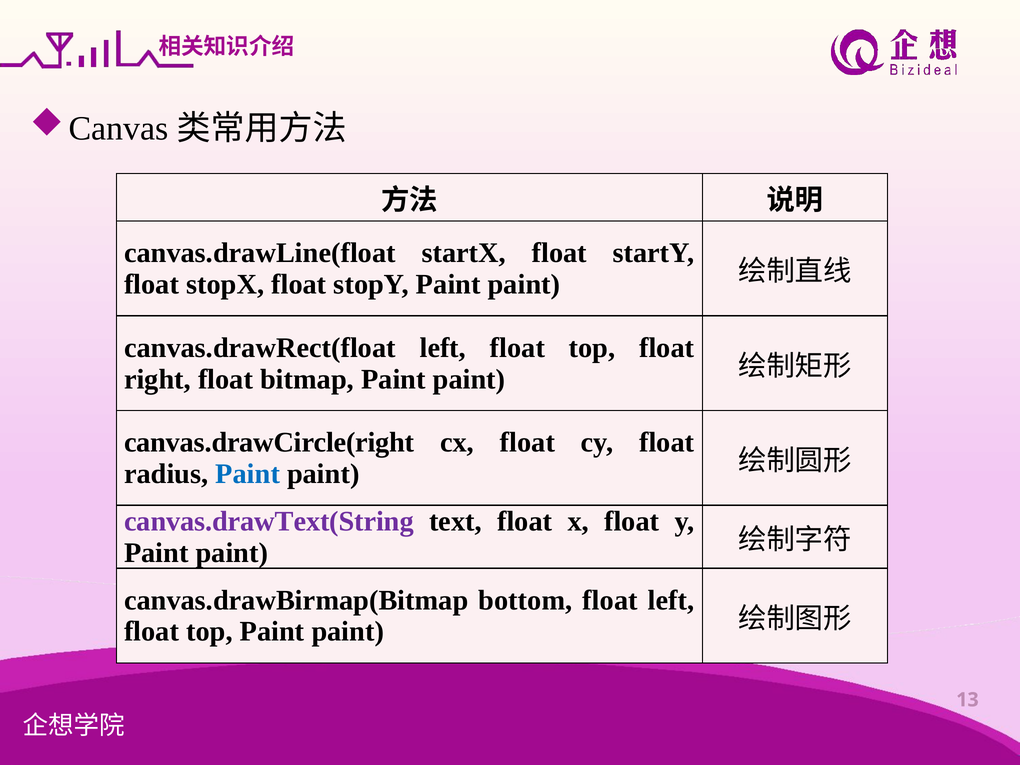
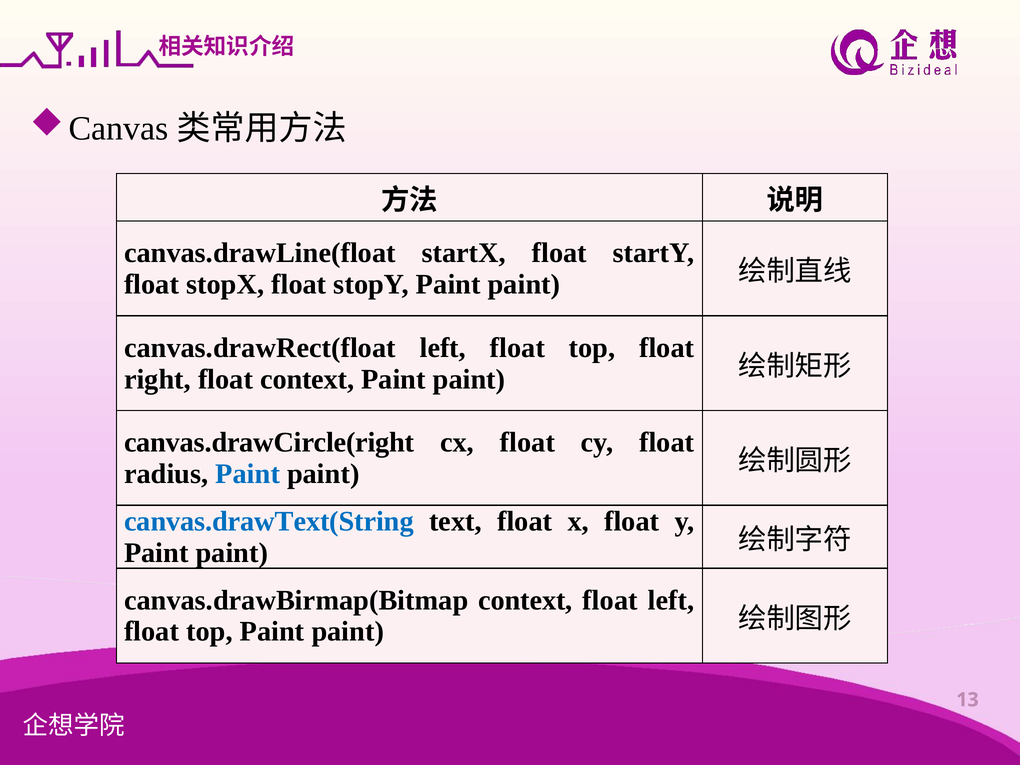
float bitmap: bitmap -> context
canvas.drawText(String colour: purple -> blue
canvas.drawBirmap(Bitmap bottom: bottom -> context
